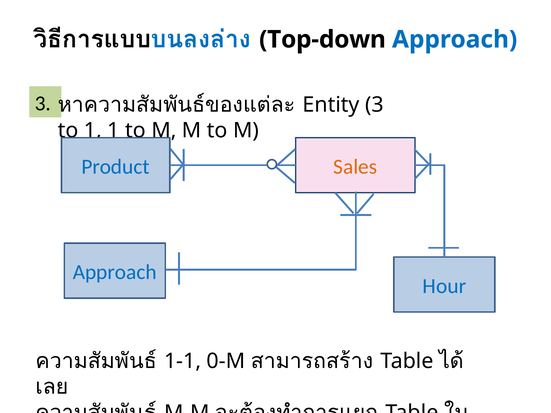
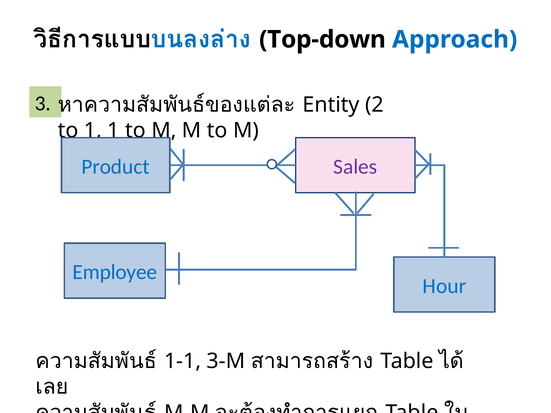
Entity 3: 3 -> 2
Sales colour: orange -> purple
Approach at (115, 272): Approach -> Employee
0-M: 0-M -> 3-M
